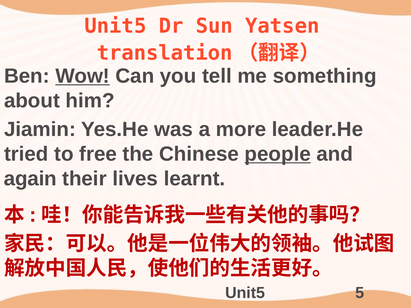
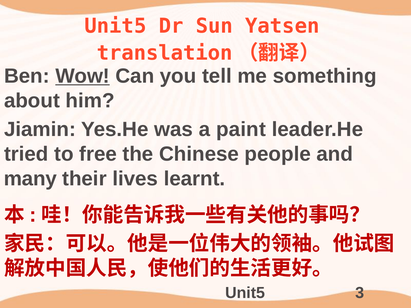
more: more -> paint
people underline: present -> none
again: again -> many
5: 5 -> 3
